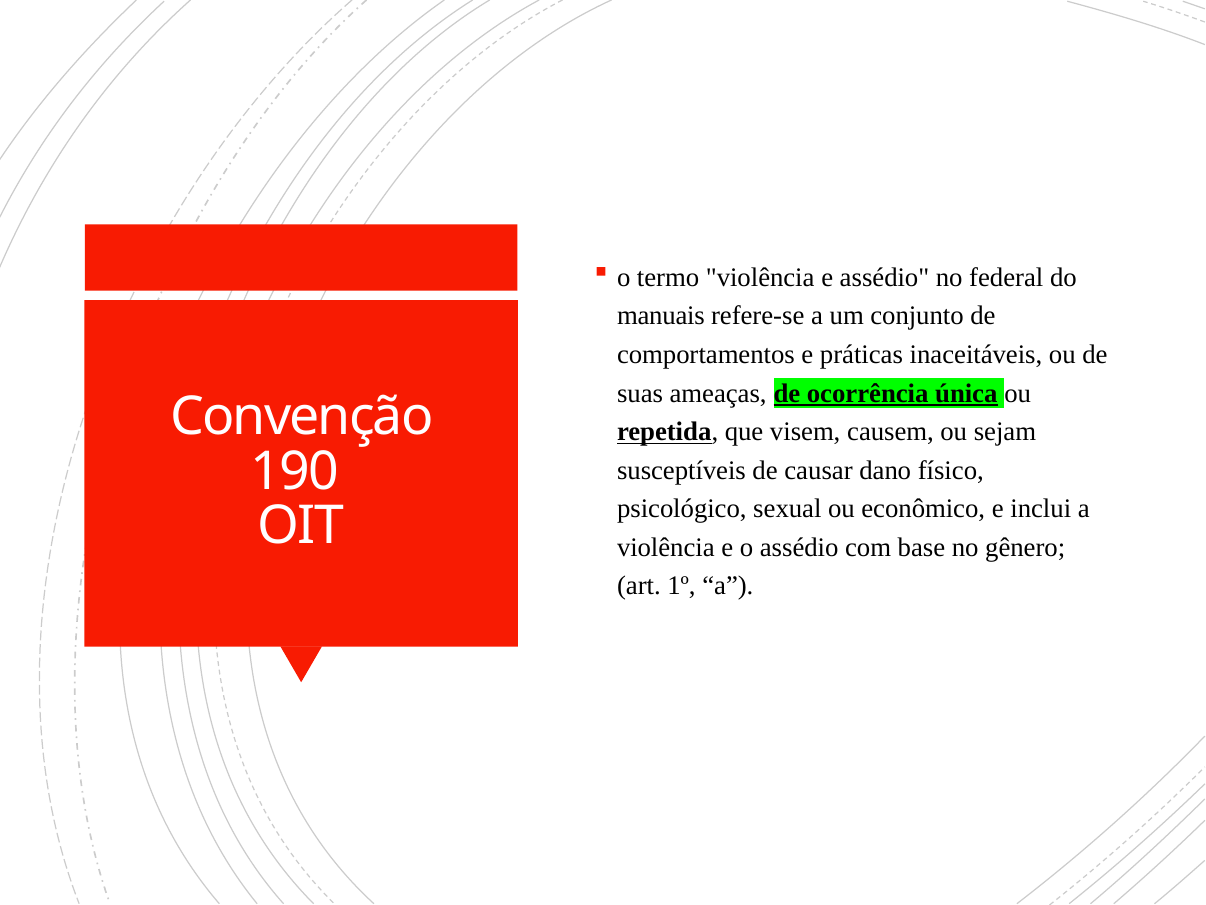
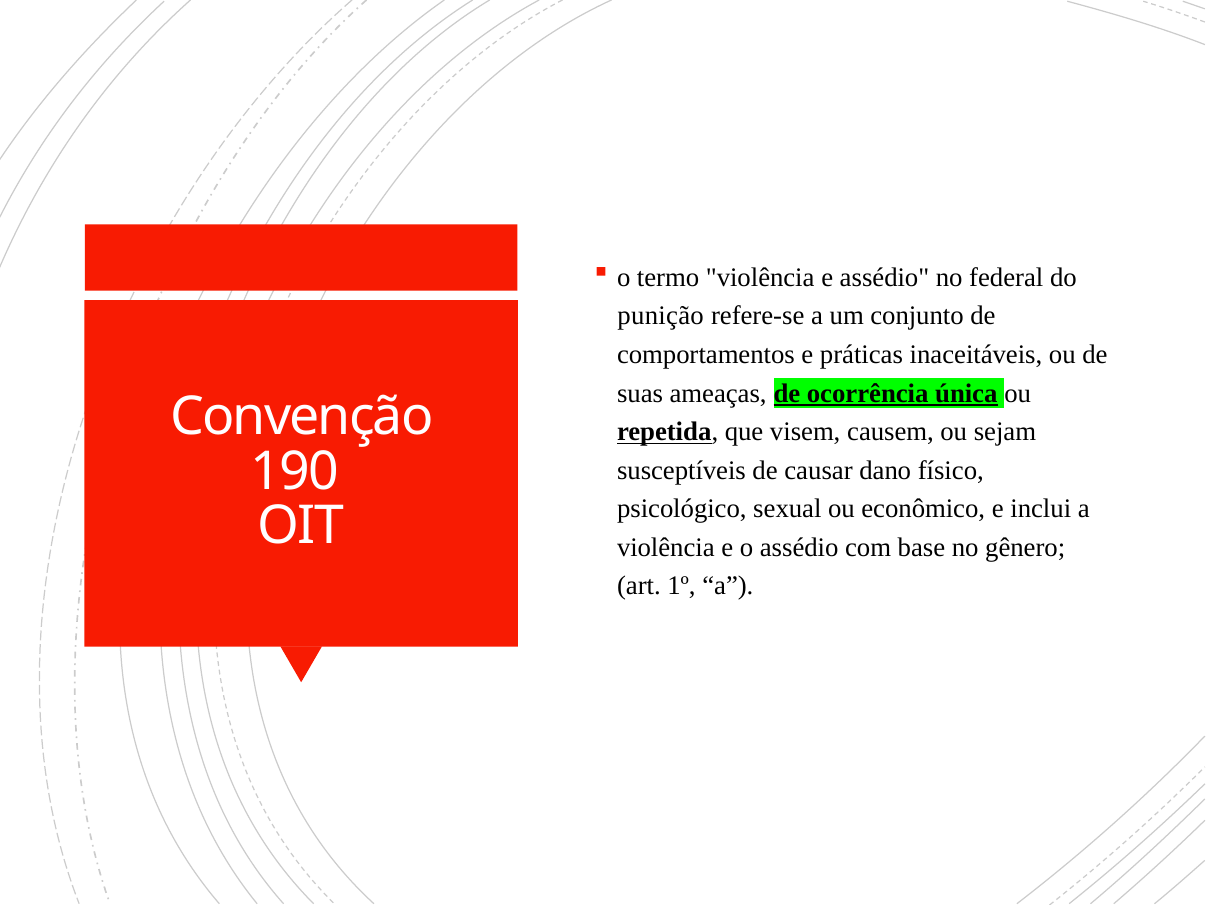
manuais: manuais -> punição
